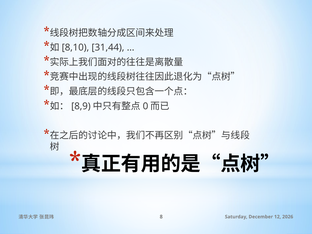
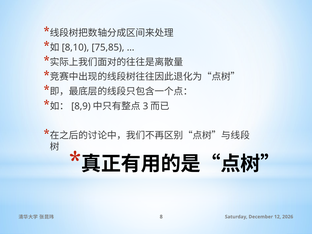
31,44: 31,44 -> 75,85
0: 0 -> 3
